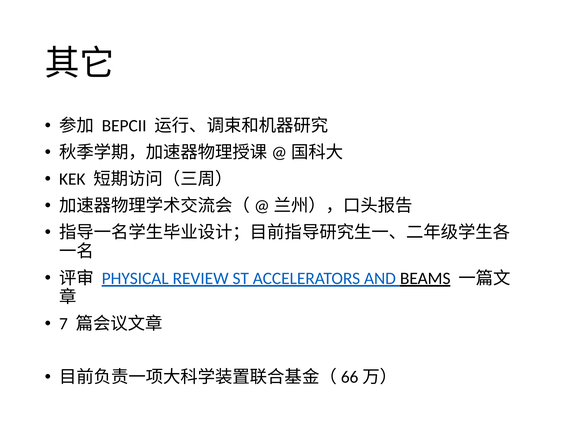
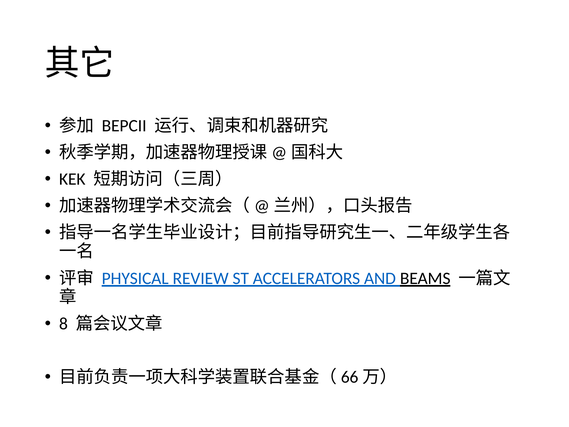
7: 7 -> 8
